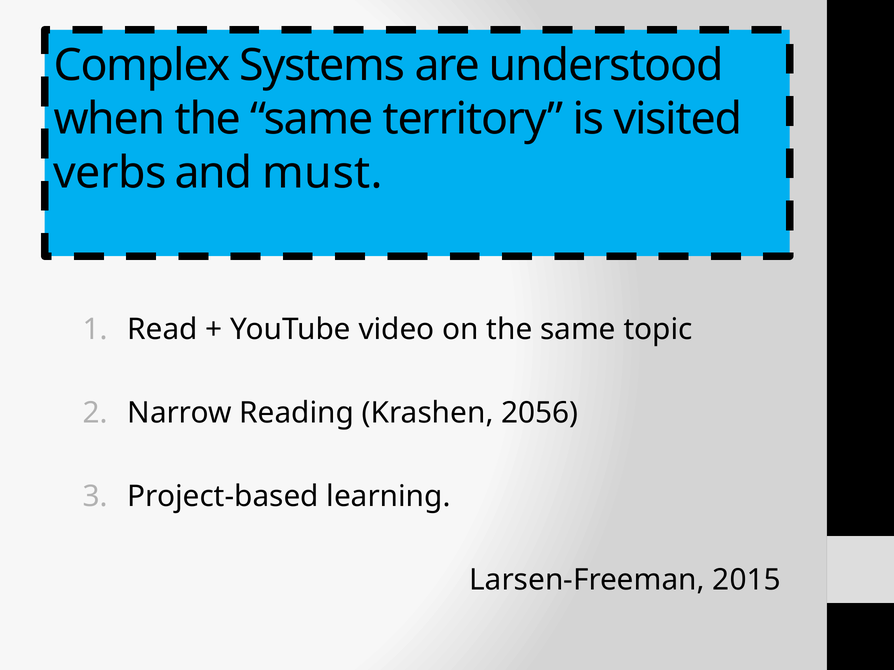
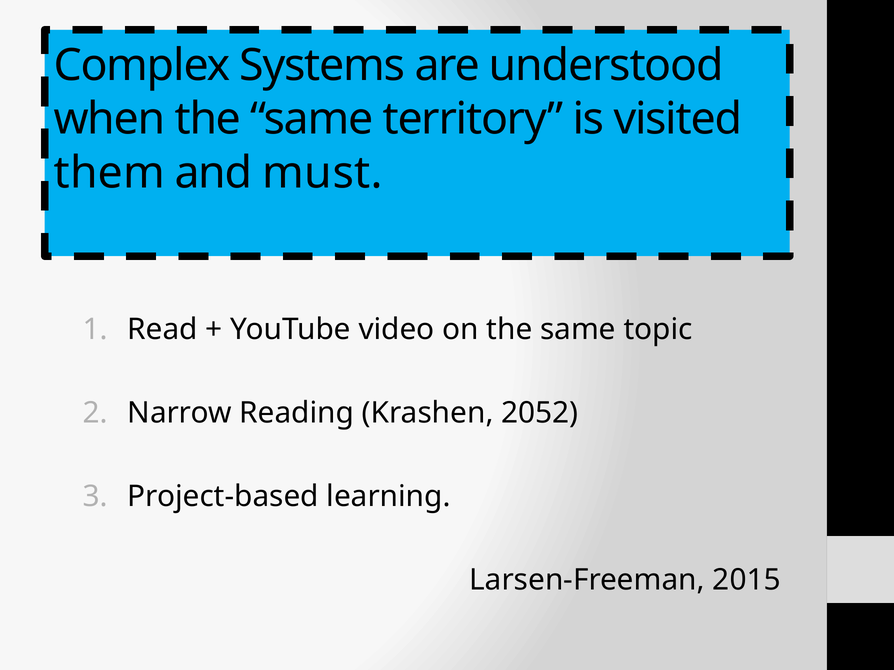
verbs: verbs -> them
2056: 2056 -> 2052
